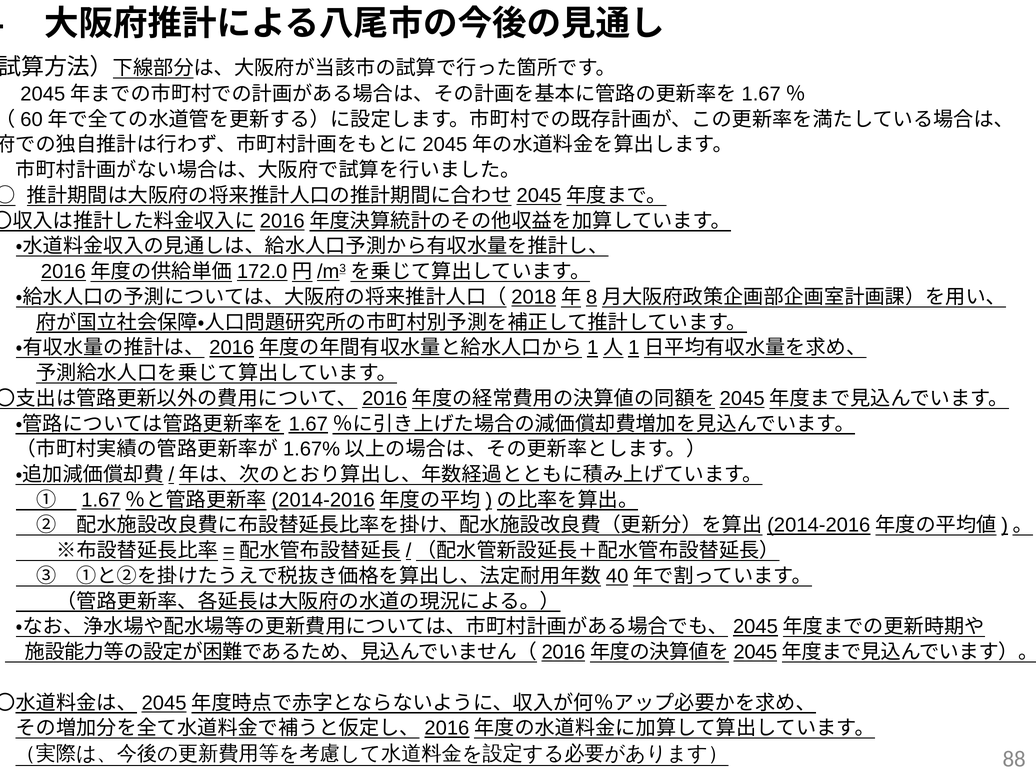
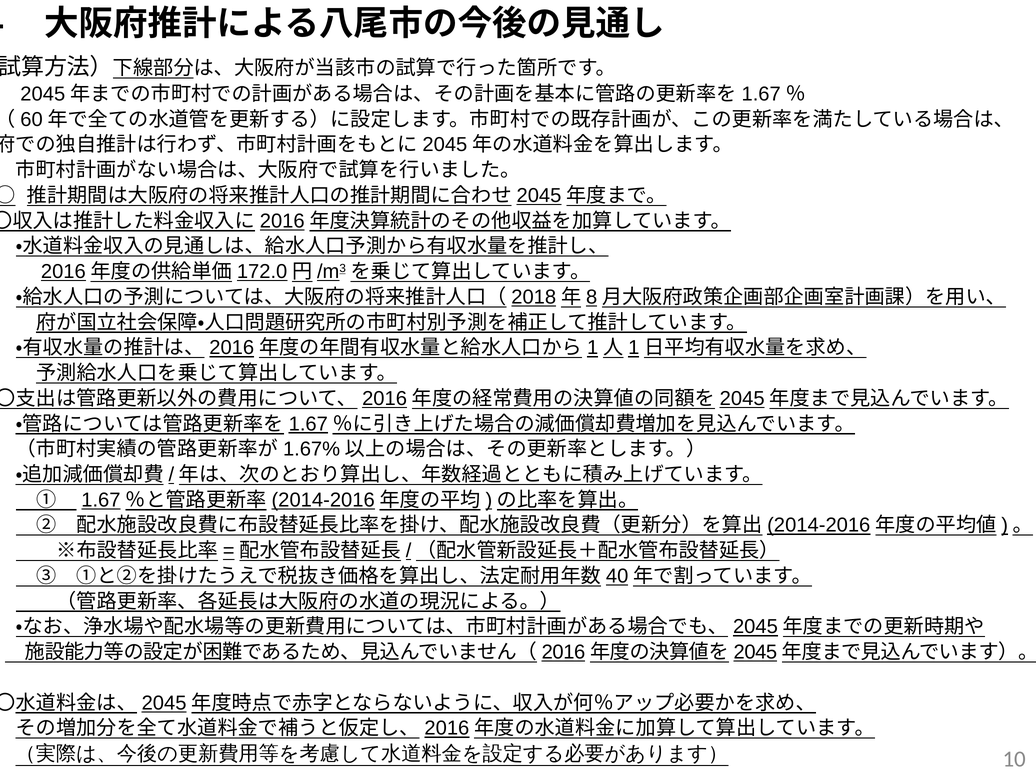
88: 88 -> 10
